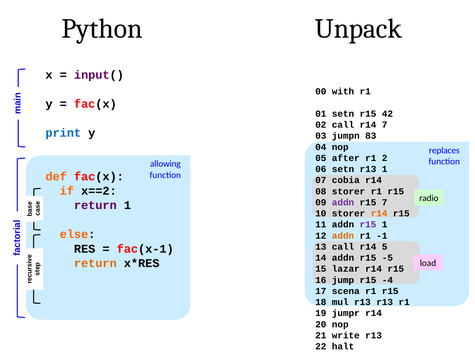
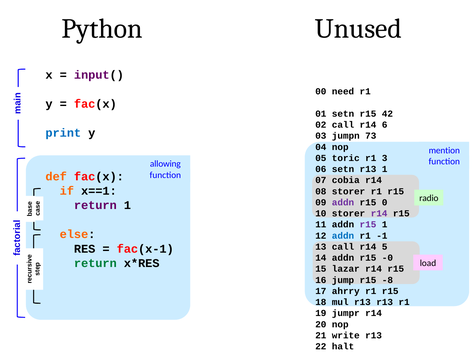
Unpack: Unpack -> Unused
with: with -> need
r14 7: 7 -> 6
83: 83 -> 73
replaces: replaces -> mention
after: after -> toric
2: 2 -> 3
x==2: x==2 -> x==1
r15 7: 7 -> 0
r14 at (379, 214) colour: orange -> purple
addn at (343, 236) colour: orange -> blue
-5: -5 -> -0
return at (95, 264) colour: orange -> green
-4: -4 -> -8
scena: scena -> ahrry
